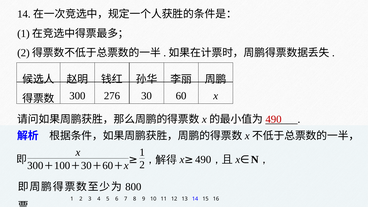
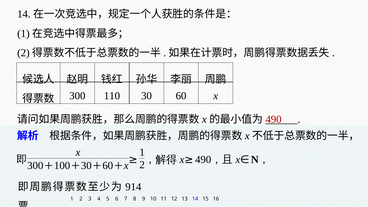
276: 276 -> 110
800: 800 -> 914
